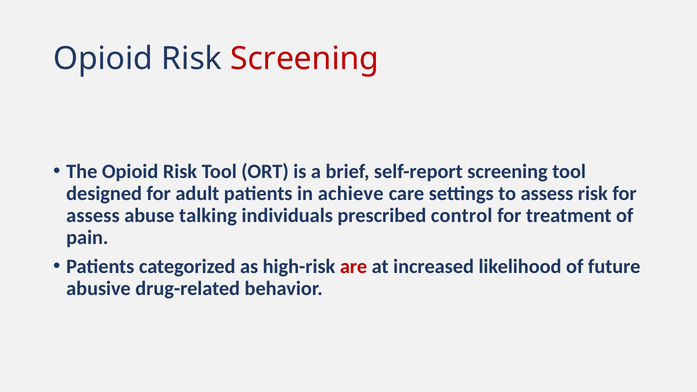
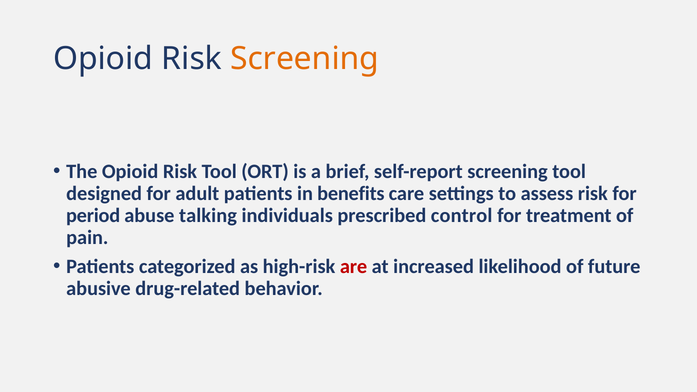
Screening at (305, 59) colour: red -> orange
achieve: achieve -> benefits
assess at (93, 215): assess -> period
